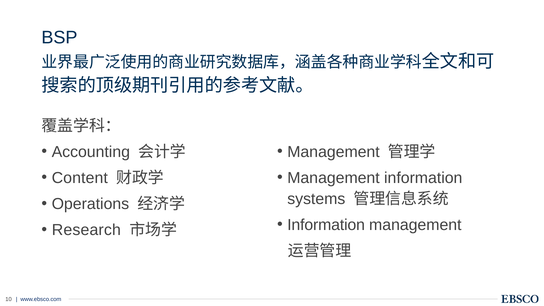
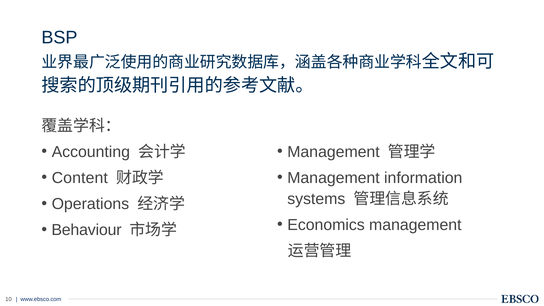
Information at (326, 225): Information -> Economics
Research: Research -> Behaviour
